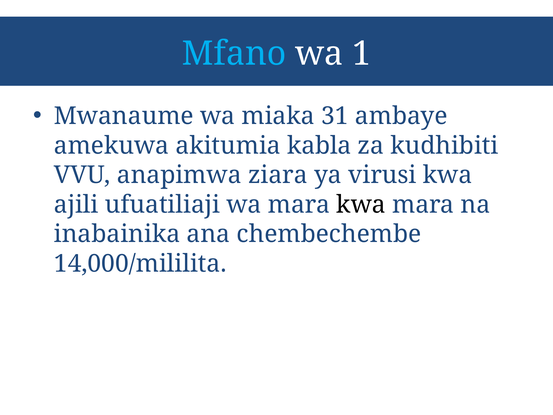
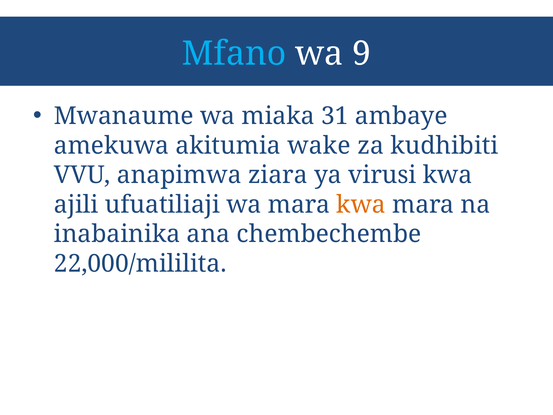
1: 1 -> 9
kabla: kabla -> wake
kwa at (361, 205) colour: black -> orange
14,000/mililita: 14,000/mililita -> 22,000/mililita
